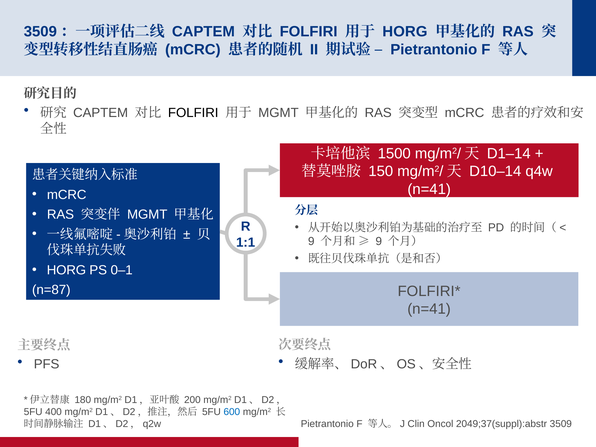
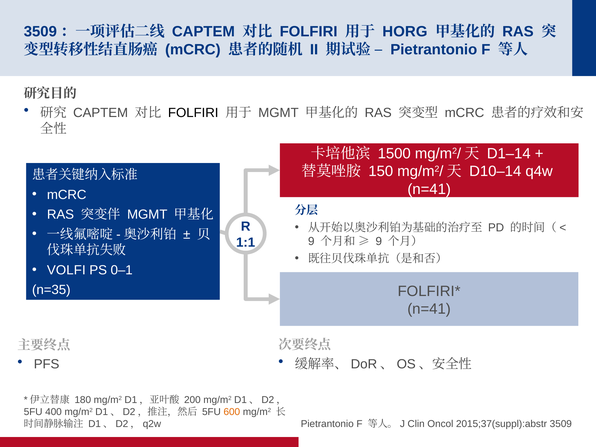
HORG at (66, 270): HORG -> VOLFI
n=87: n=87 -> n=35
600 colour: blue -> orange
2049;37(suppl):abstr: 2049;37(suppl):abstr -> 2015;37(suppl):abstr
